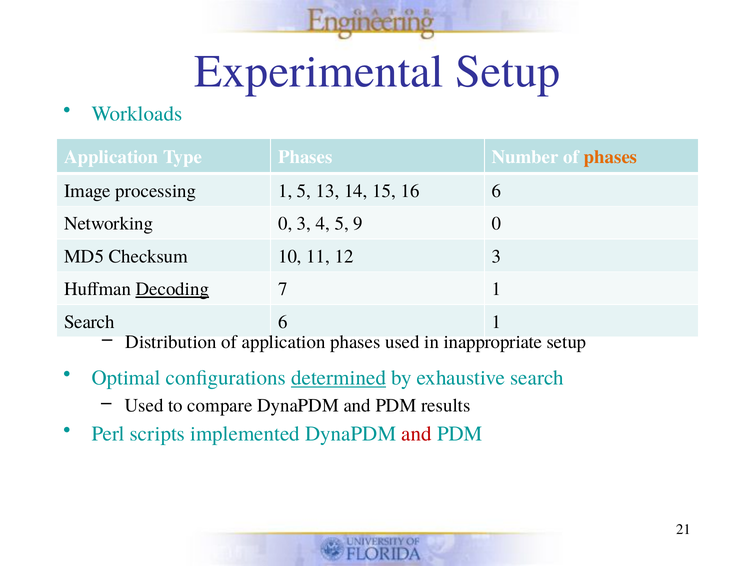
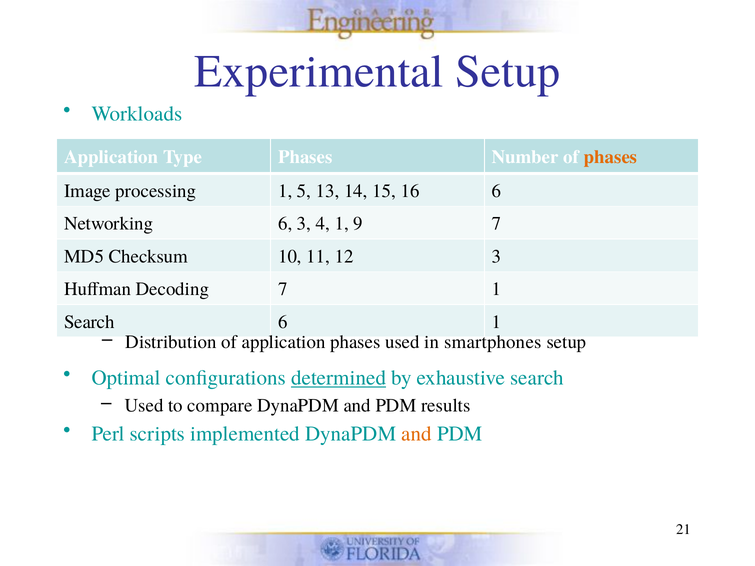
Networking 0: 0 -> 6
4 5: 5 -> 1
9 0: 0 -> 7
Decoding underline: present -> none
inappropriate: inappropriate -> smartphones
and at (417, 434) colour: red -> orange
